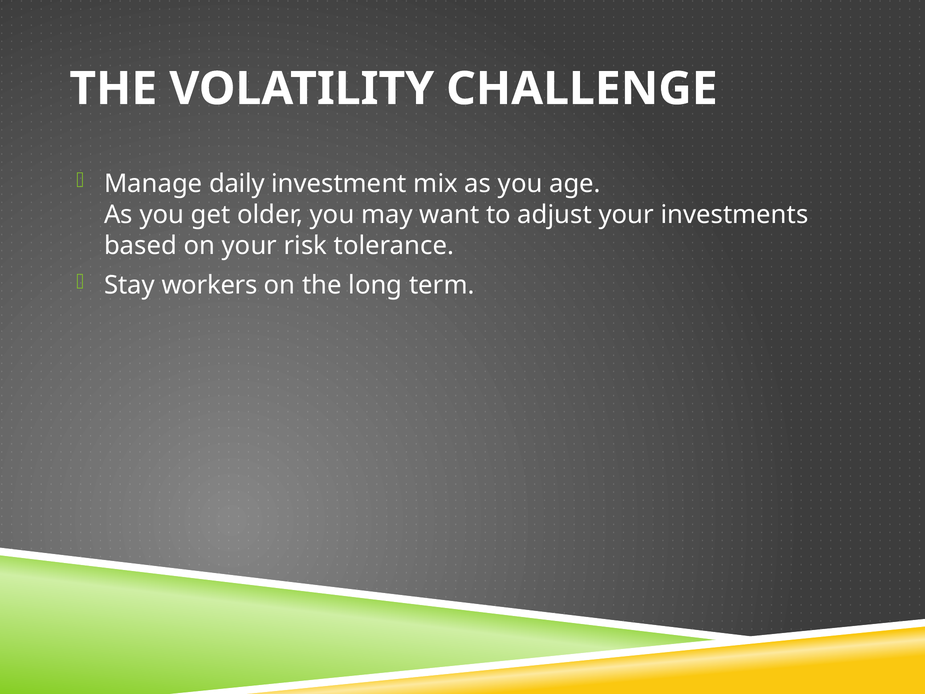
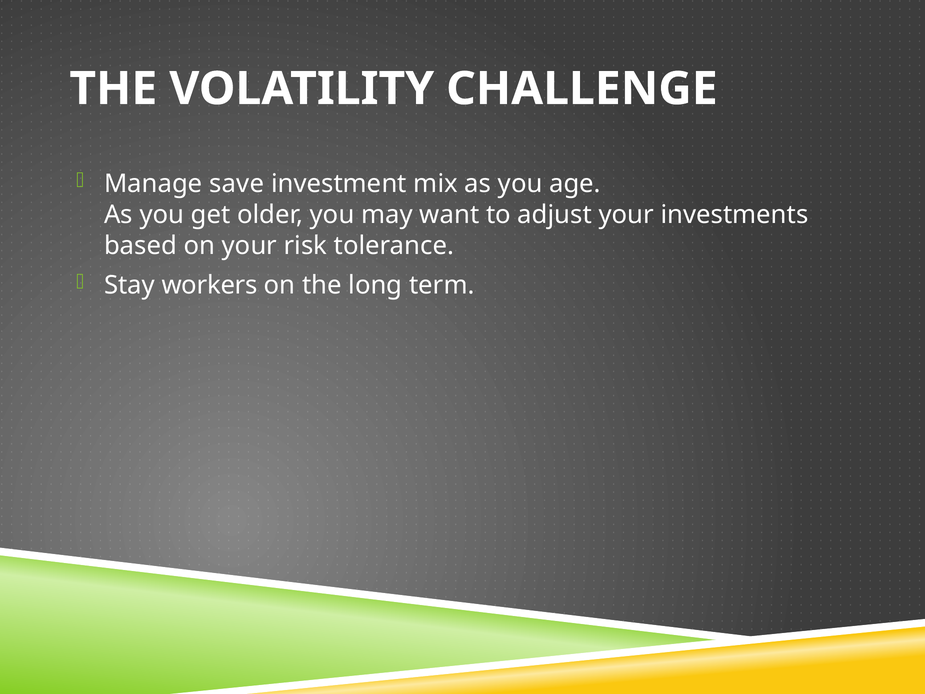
daily: daily -> save
